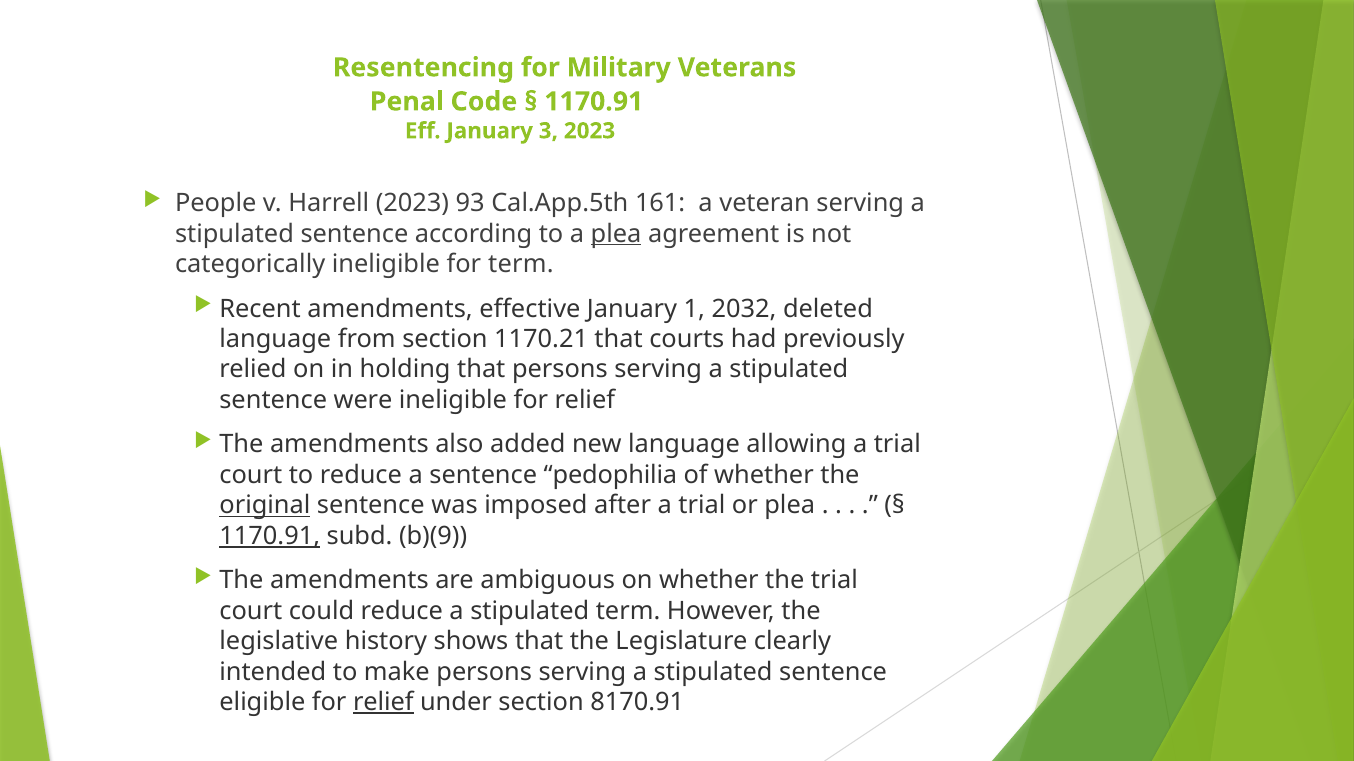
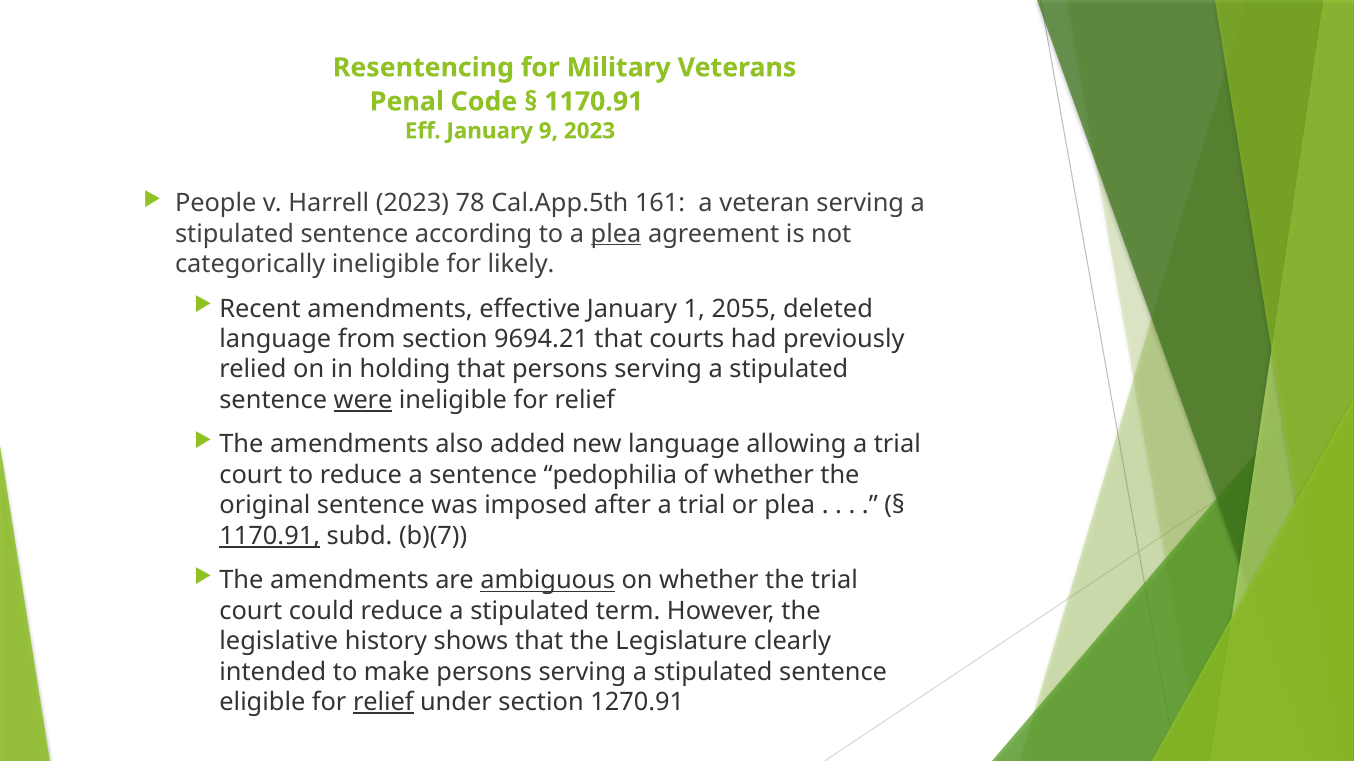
3: 3 -> 9
93: 93 -> 78
for term: term -> likely
2032: 2032 -> 2055
1170.21: 1170.21 -> 9694.21
were underline: none -> present
original underline: present -> none
b)(9: b)(9 -> b)(7
ambiguous underline: none -> present
8170.91: 8170.91 -> 1270.91
